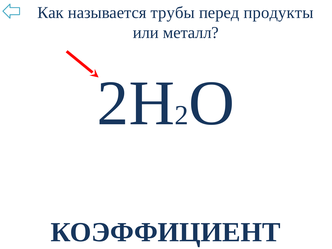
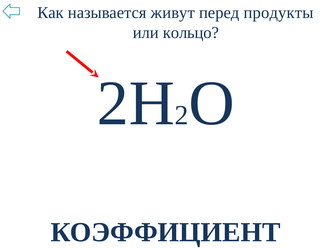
трубы: трубы -> живут
металл: металл -> кольцо
